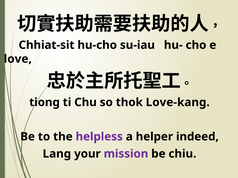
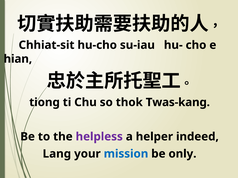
love: love -> hian
Love-kang: Love-kang -> Twas-kang
mission colour: purple -> blue
chiu: chiu -> only
